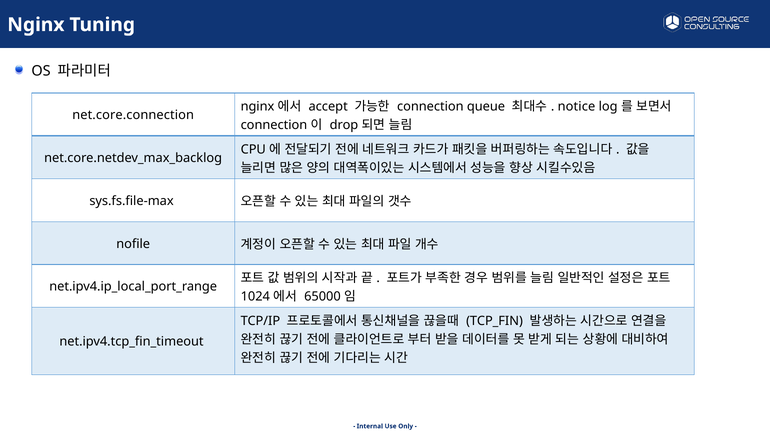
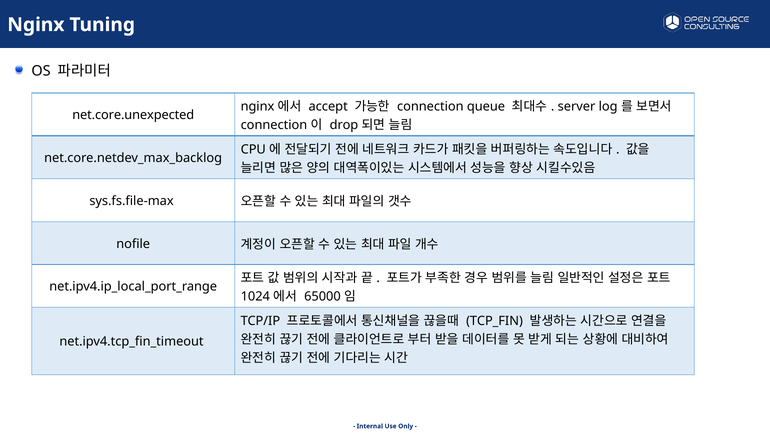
notice: notice -> server
net.core.connection: net.core.connection -> net.core.unexpected
